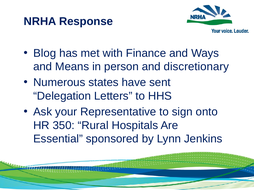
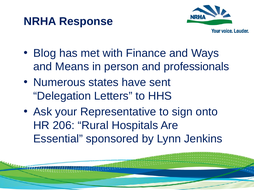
discretionary: discretionary -> professionals
350: 350 -> 206
